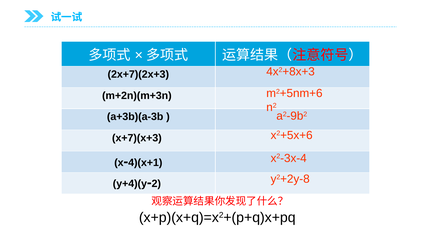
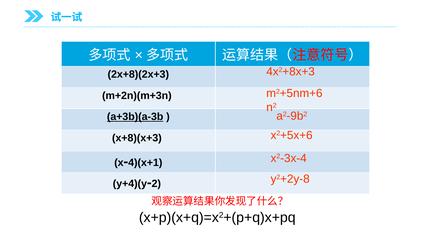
2x+7)(2x+3: 2x+7)(2x+3 -> 2x+8)(2x+3
a+3b)(a-3b underline: none -> present
x+7)(x+3: x+7)(x+3 -> x+8)(x+3
